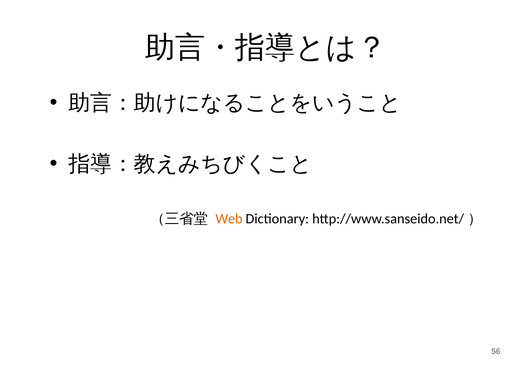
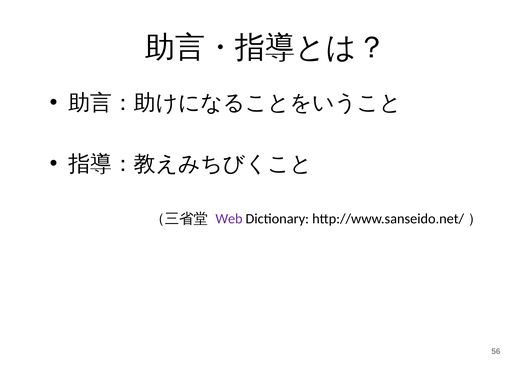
Web colour: orange -> purple
